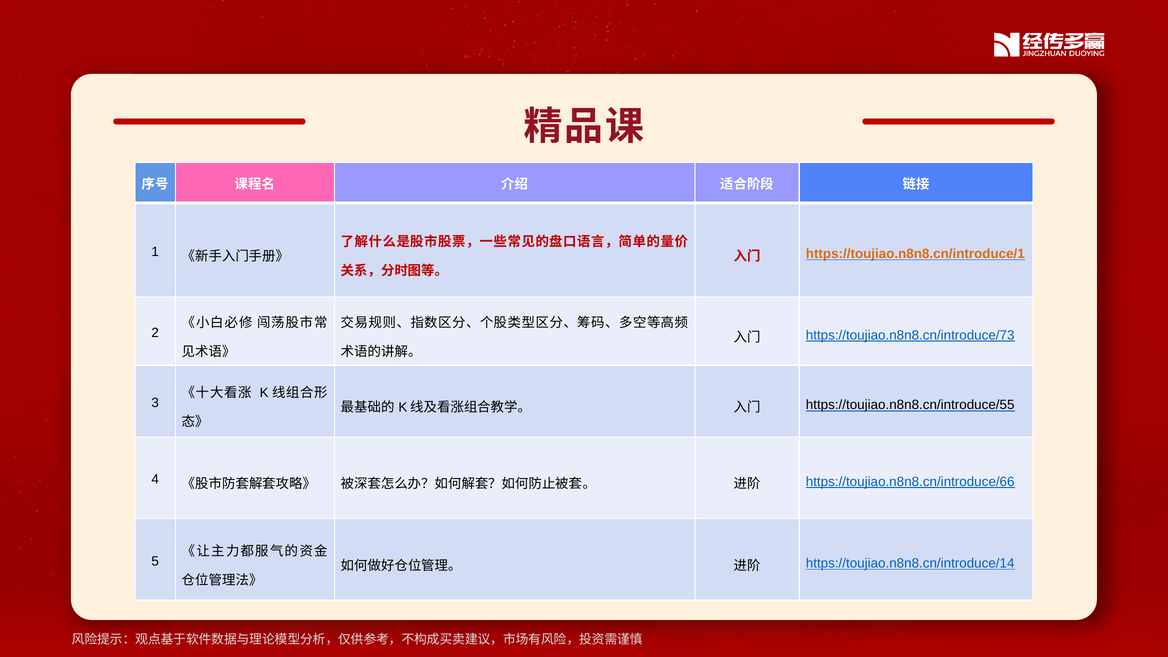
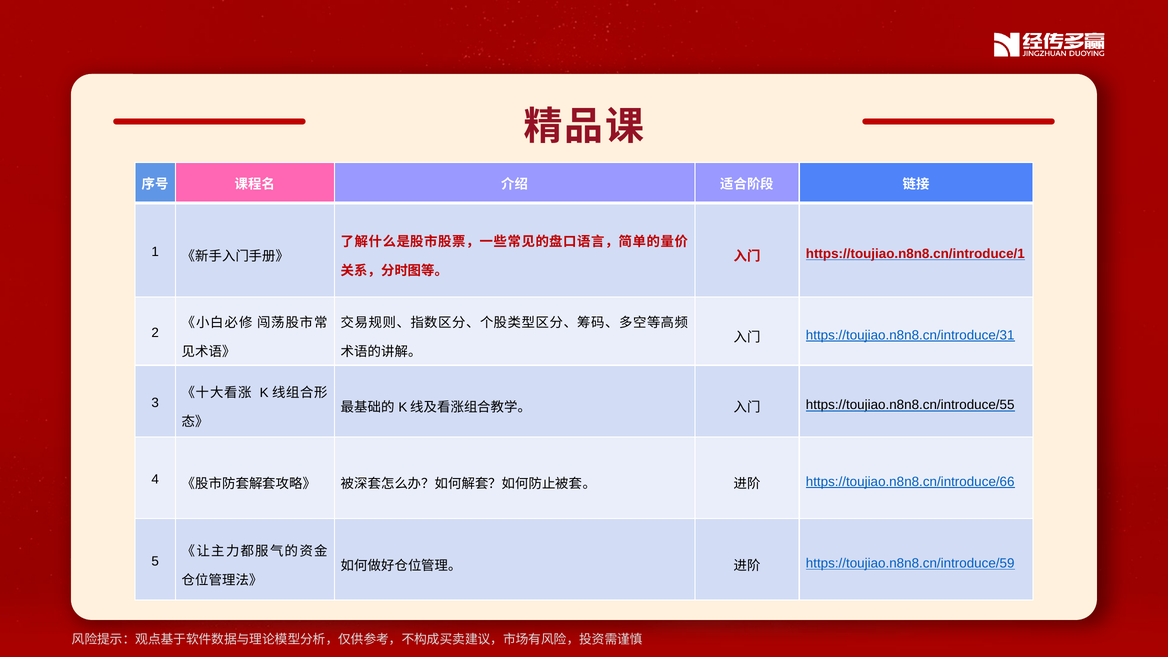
https://toujiao.n8n8.cn/introduce/1 colour: orange -> red
https://toujiao.n8n8.cn/introduce/73: https://toujiao.n8n8.cn/introduce/73 -> https://toujiao.n8n8.cn/introduce/31
https://toujiao.n8n8.cn/introduce/14: https://toujiao.n8n8.cn/introduce/14 -> https://toujiao.n8n8.cn/introduce/59
